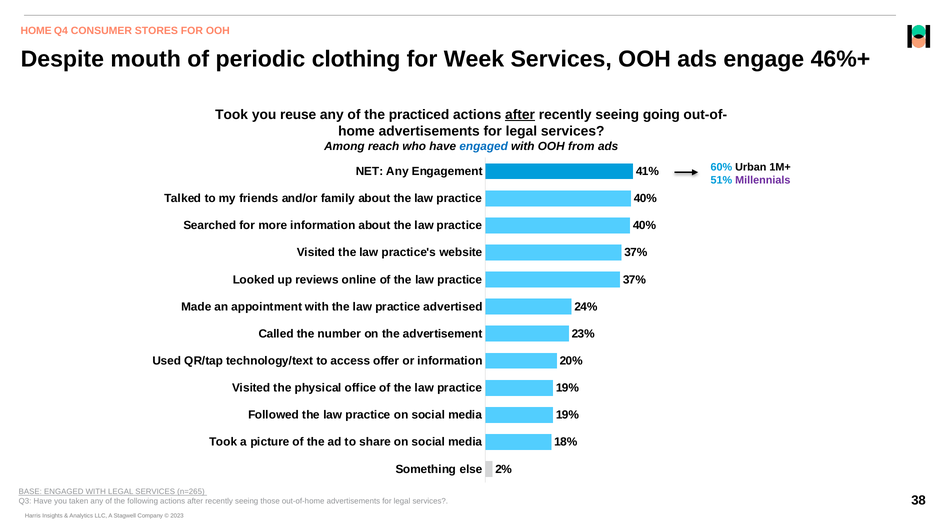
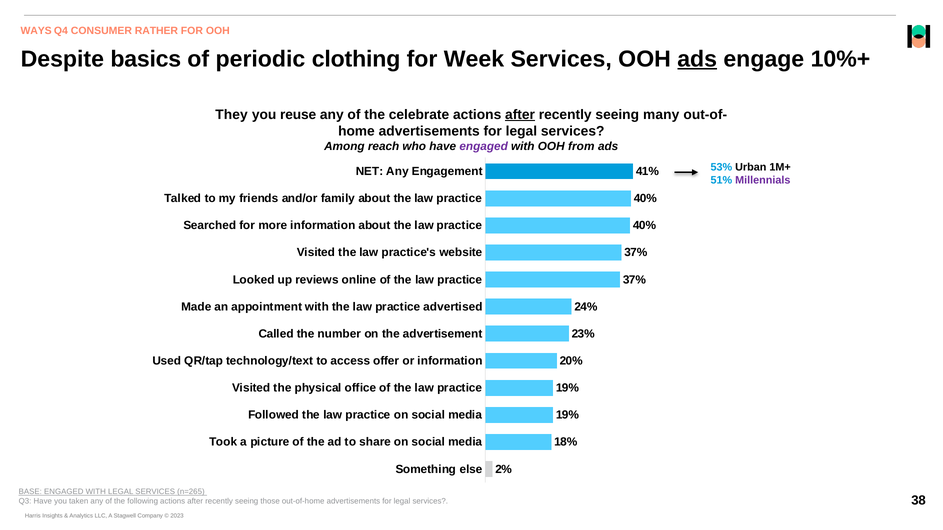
HOME at (36, 31): HOME -> WAYS
STORES: STORES -> RATHER
mouth: mouth -> basics
ads at (697, 59) underline: none -> present
46%+: 46%+ -> 10%+
Took at (232, 115): Took -> They
practiced: practiced -> celebrate
going: going -> many
engaged at (484, 146) colour: blue -> purple
60%: 60% -> 53%
